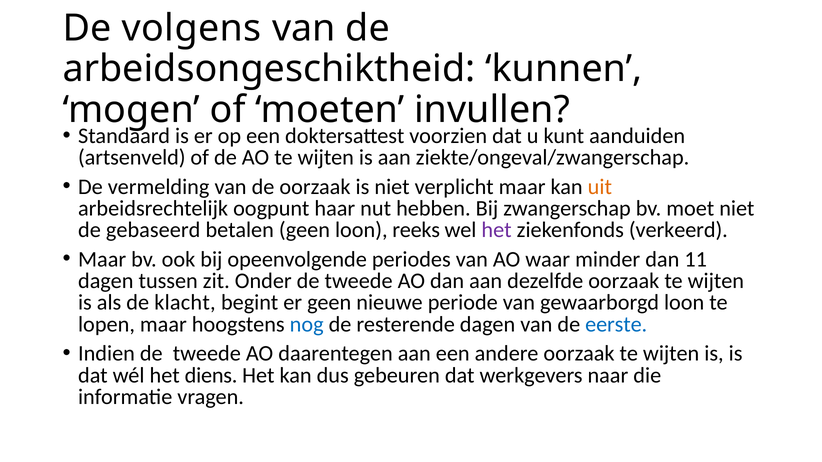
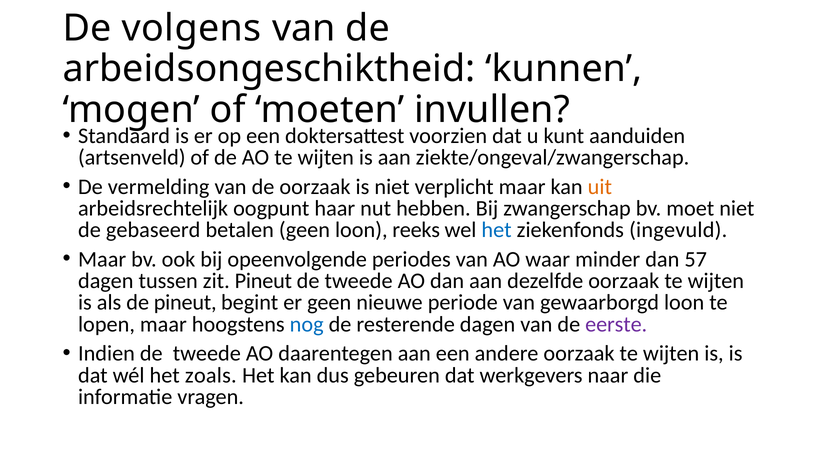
het at (497, 230) colour: purple -> blue
verkeerd: verkeerd -> ingevuld
11: 11 -> 57
zit Onder: Onder -> Pineut
de klacht: klacht -> pineut
eerste colour: blue -> purple
diens: diens -> zoals
